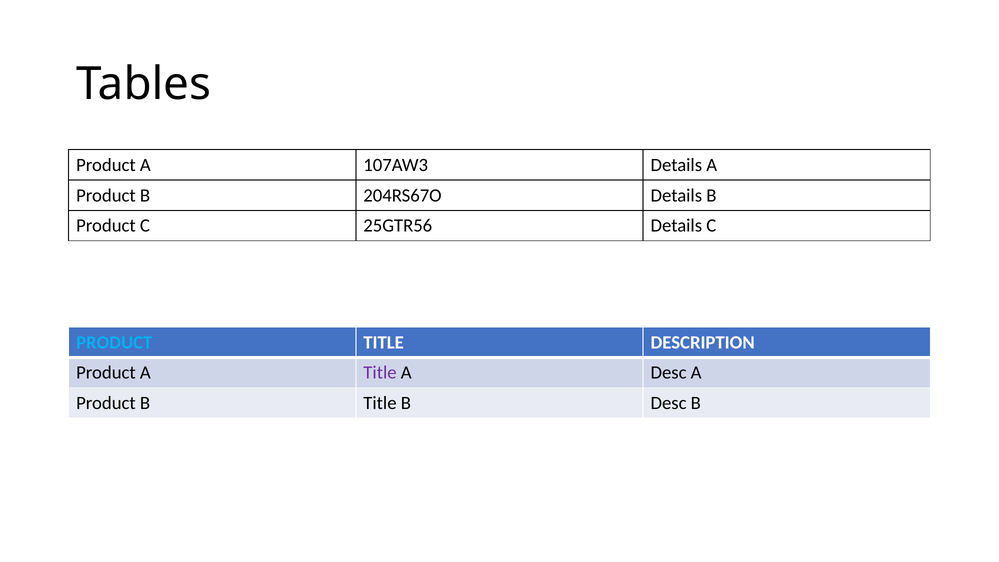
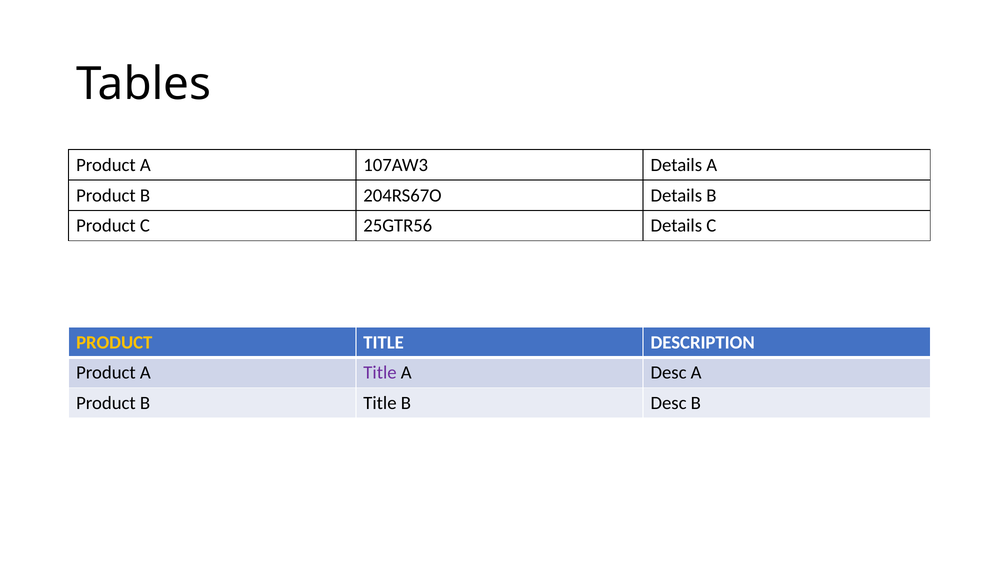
PRODUCT at (114, 342) colour: light blue -> yellow
